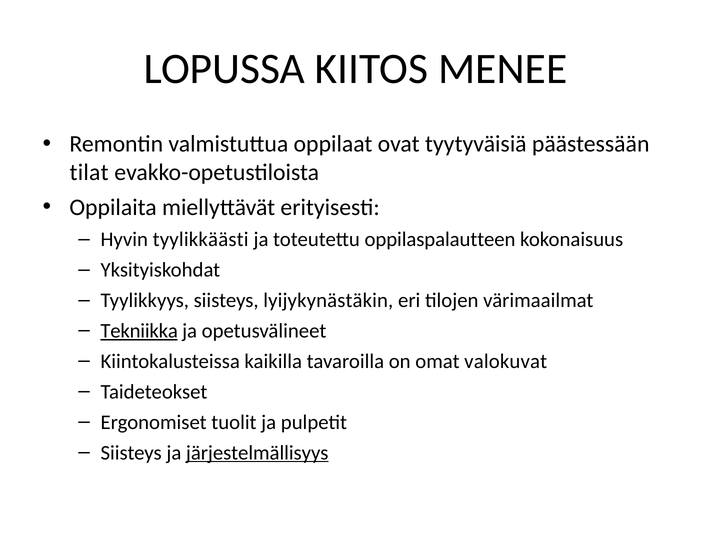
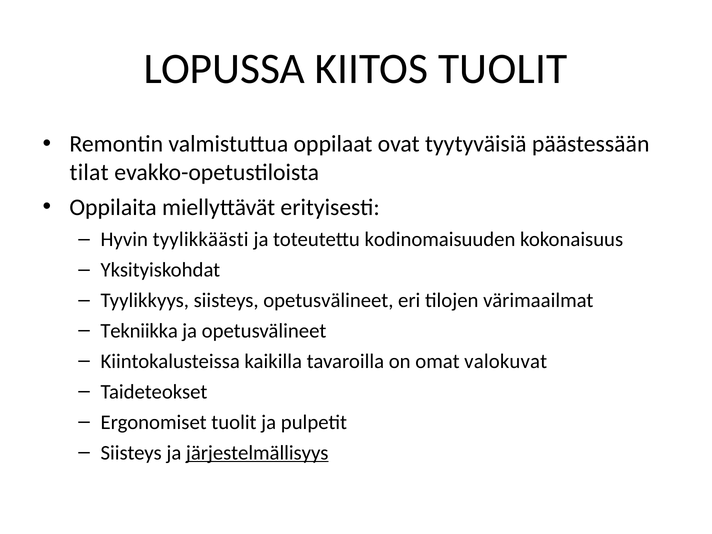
KIITOS MENEE: MENEE -> TUOLIT
oppilaspalautteen: oppilaspalautteen -> kodinomaisuuden
siisteys lyijykynästäkin: lyijykynästäkin -> opetusvälineet
Tekniikka underline: present -> none
